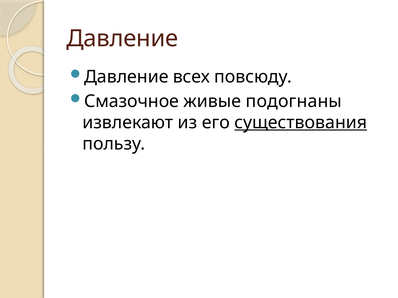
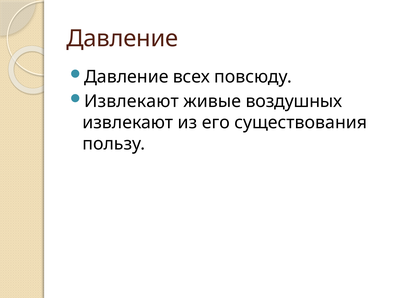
Смазочное at (132, 101): Смазочное -> Извлекают
подогнаны: подогнаны -> воздушных
существования underline: present -> none
